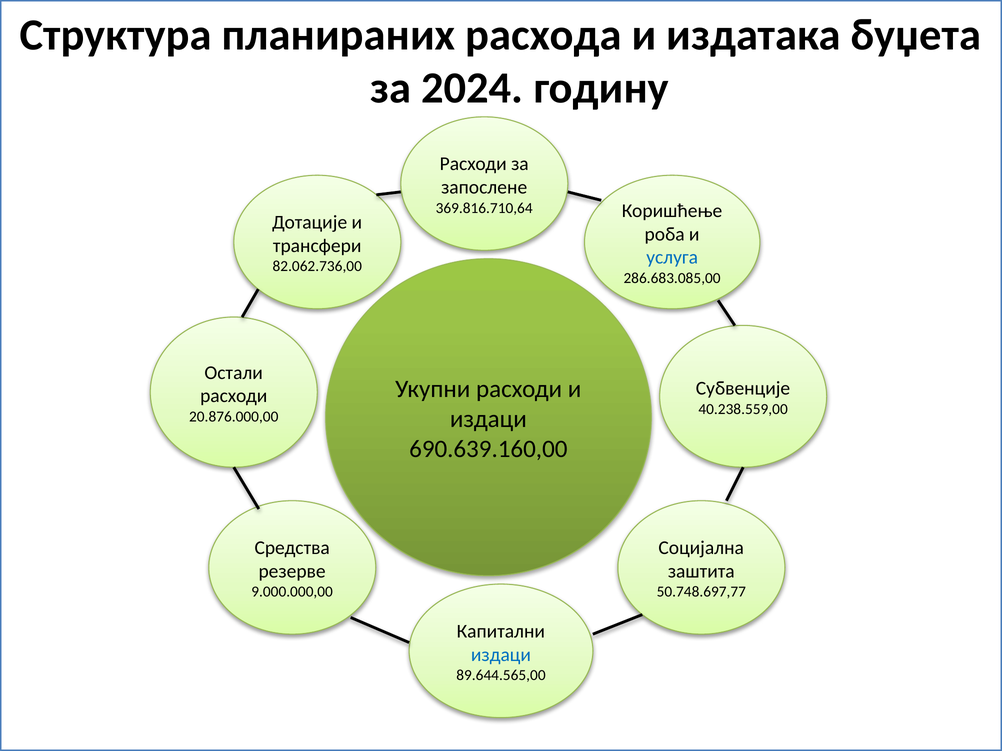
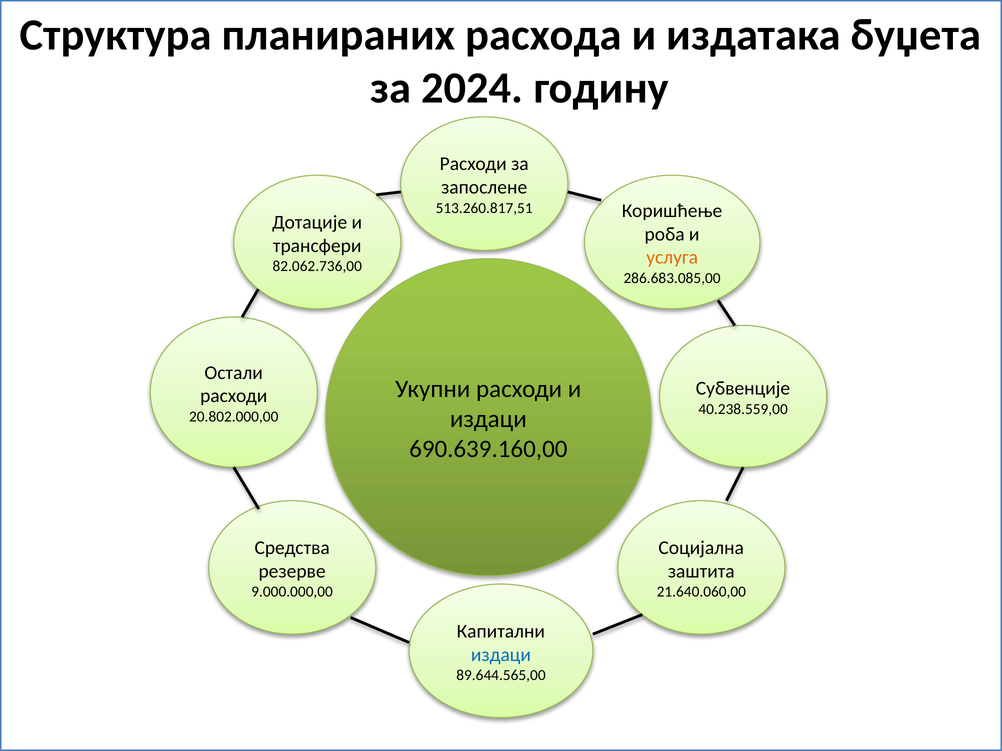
369.816.710,64: 369.816.710,64 -> 513.260.817,51
услуга colour: blue -> orange
20.876.000,00: 20.876.000,00 -> 20.802.000,00
50.748.697,77: 50.748.697,77 -> 21.640.060,00
